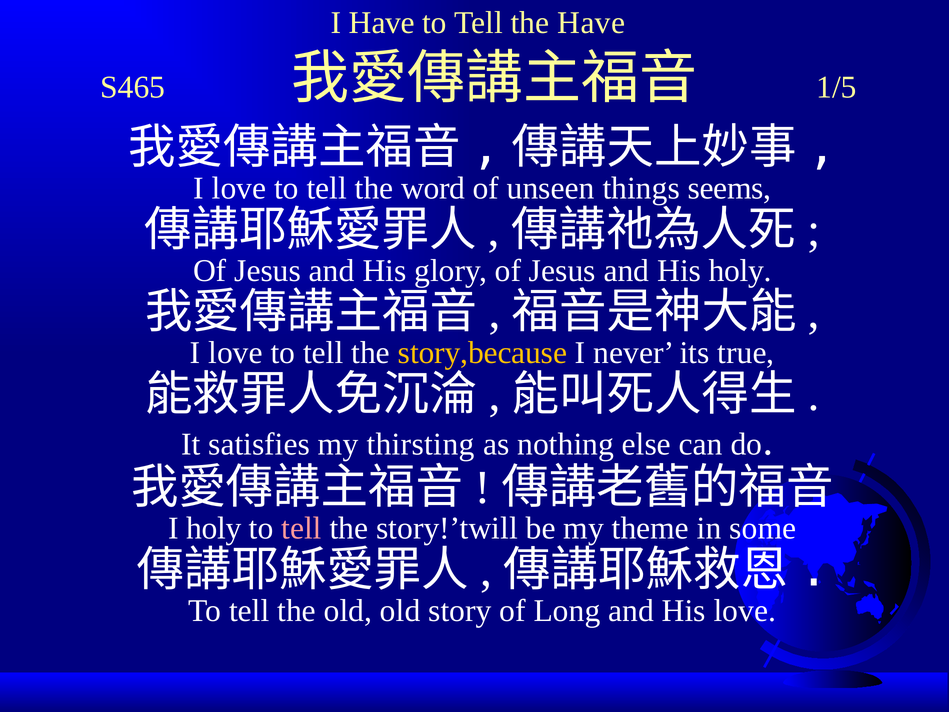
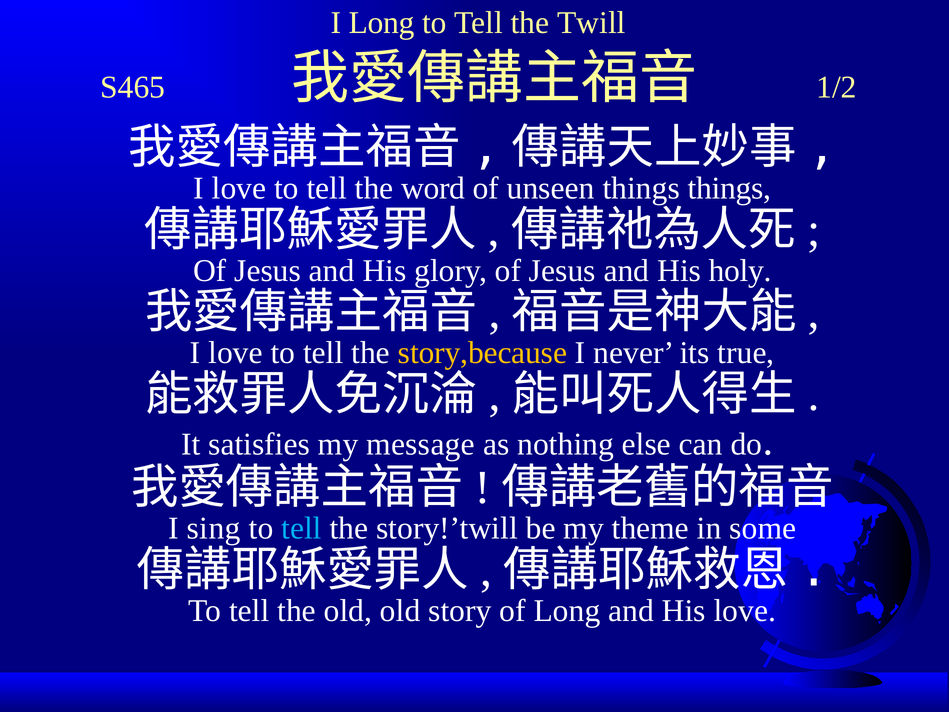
I Have: Have -> Long
the Have: Have -> Twill
1/5: 1/5 -> 1/2
things seems: seems -> things
thirsting: thirsting -> message
I holy: holy -> sing
tell at (302, 528) colour: pink -> light blue
